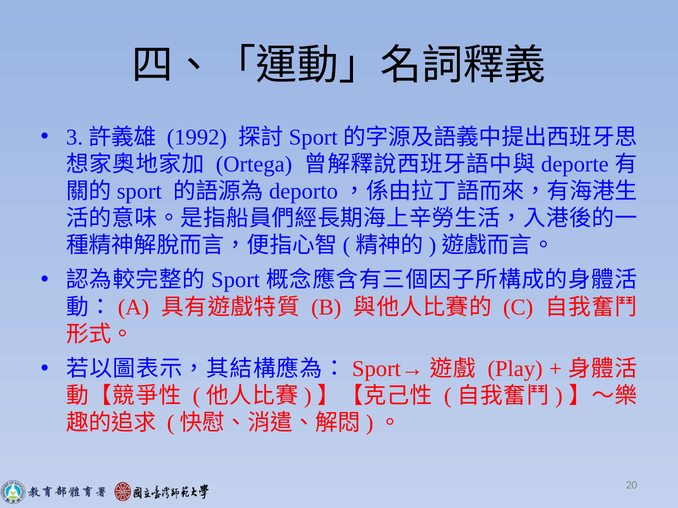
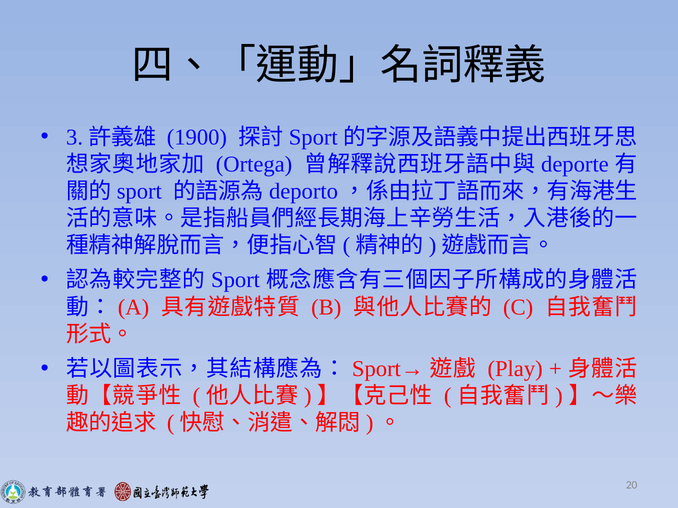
1992: 1992 -> 1900
